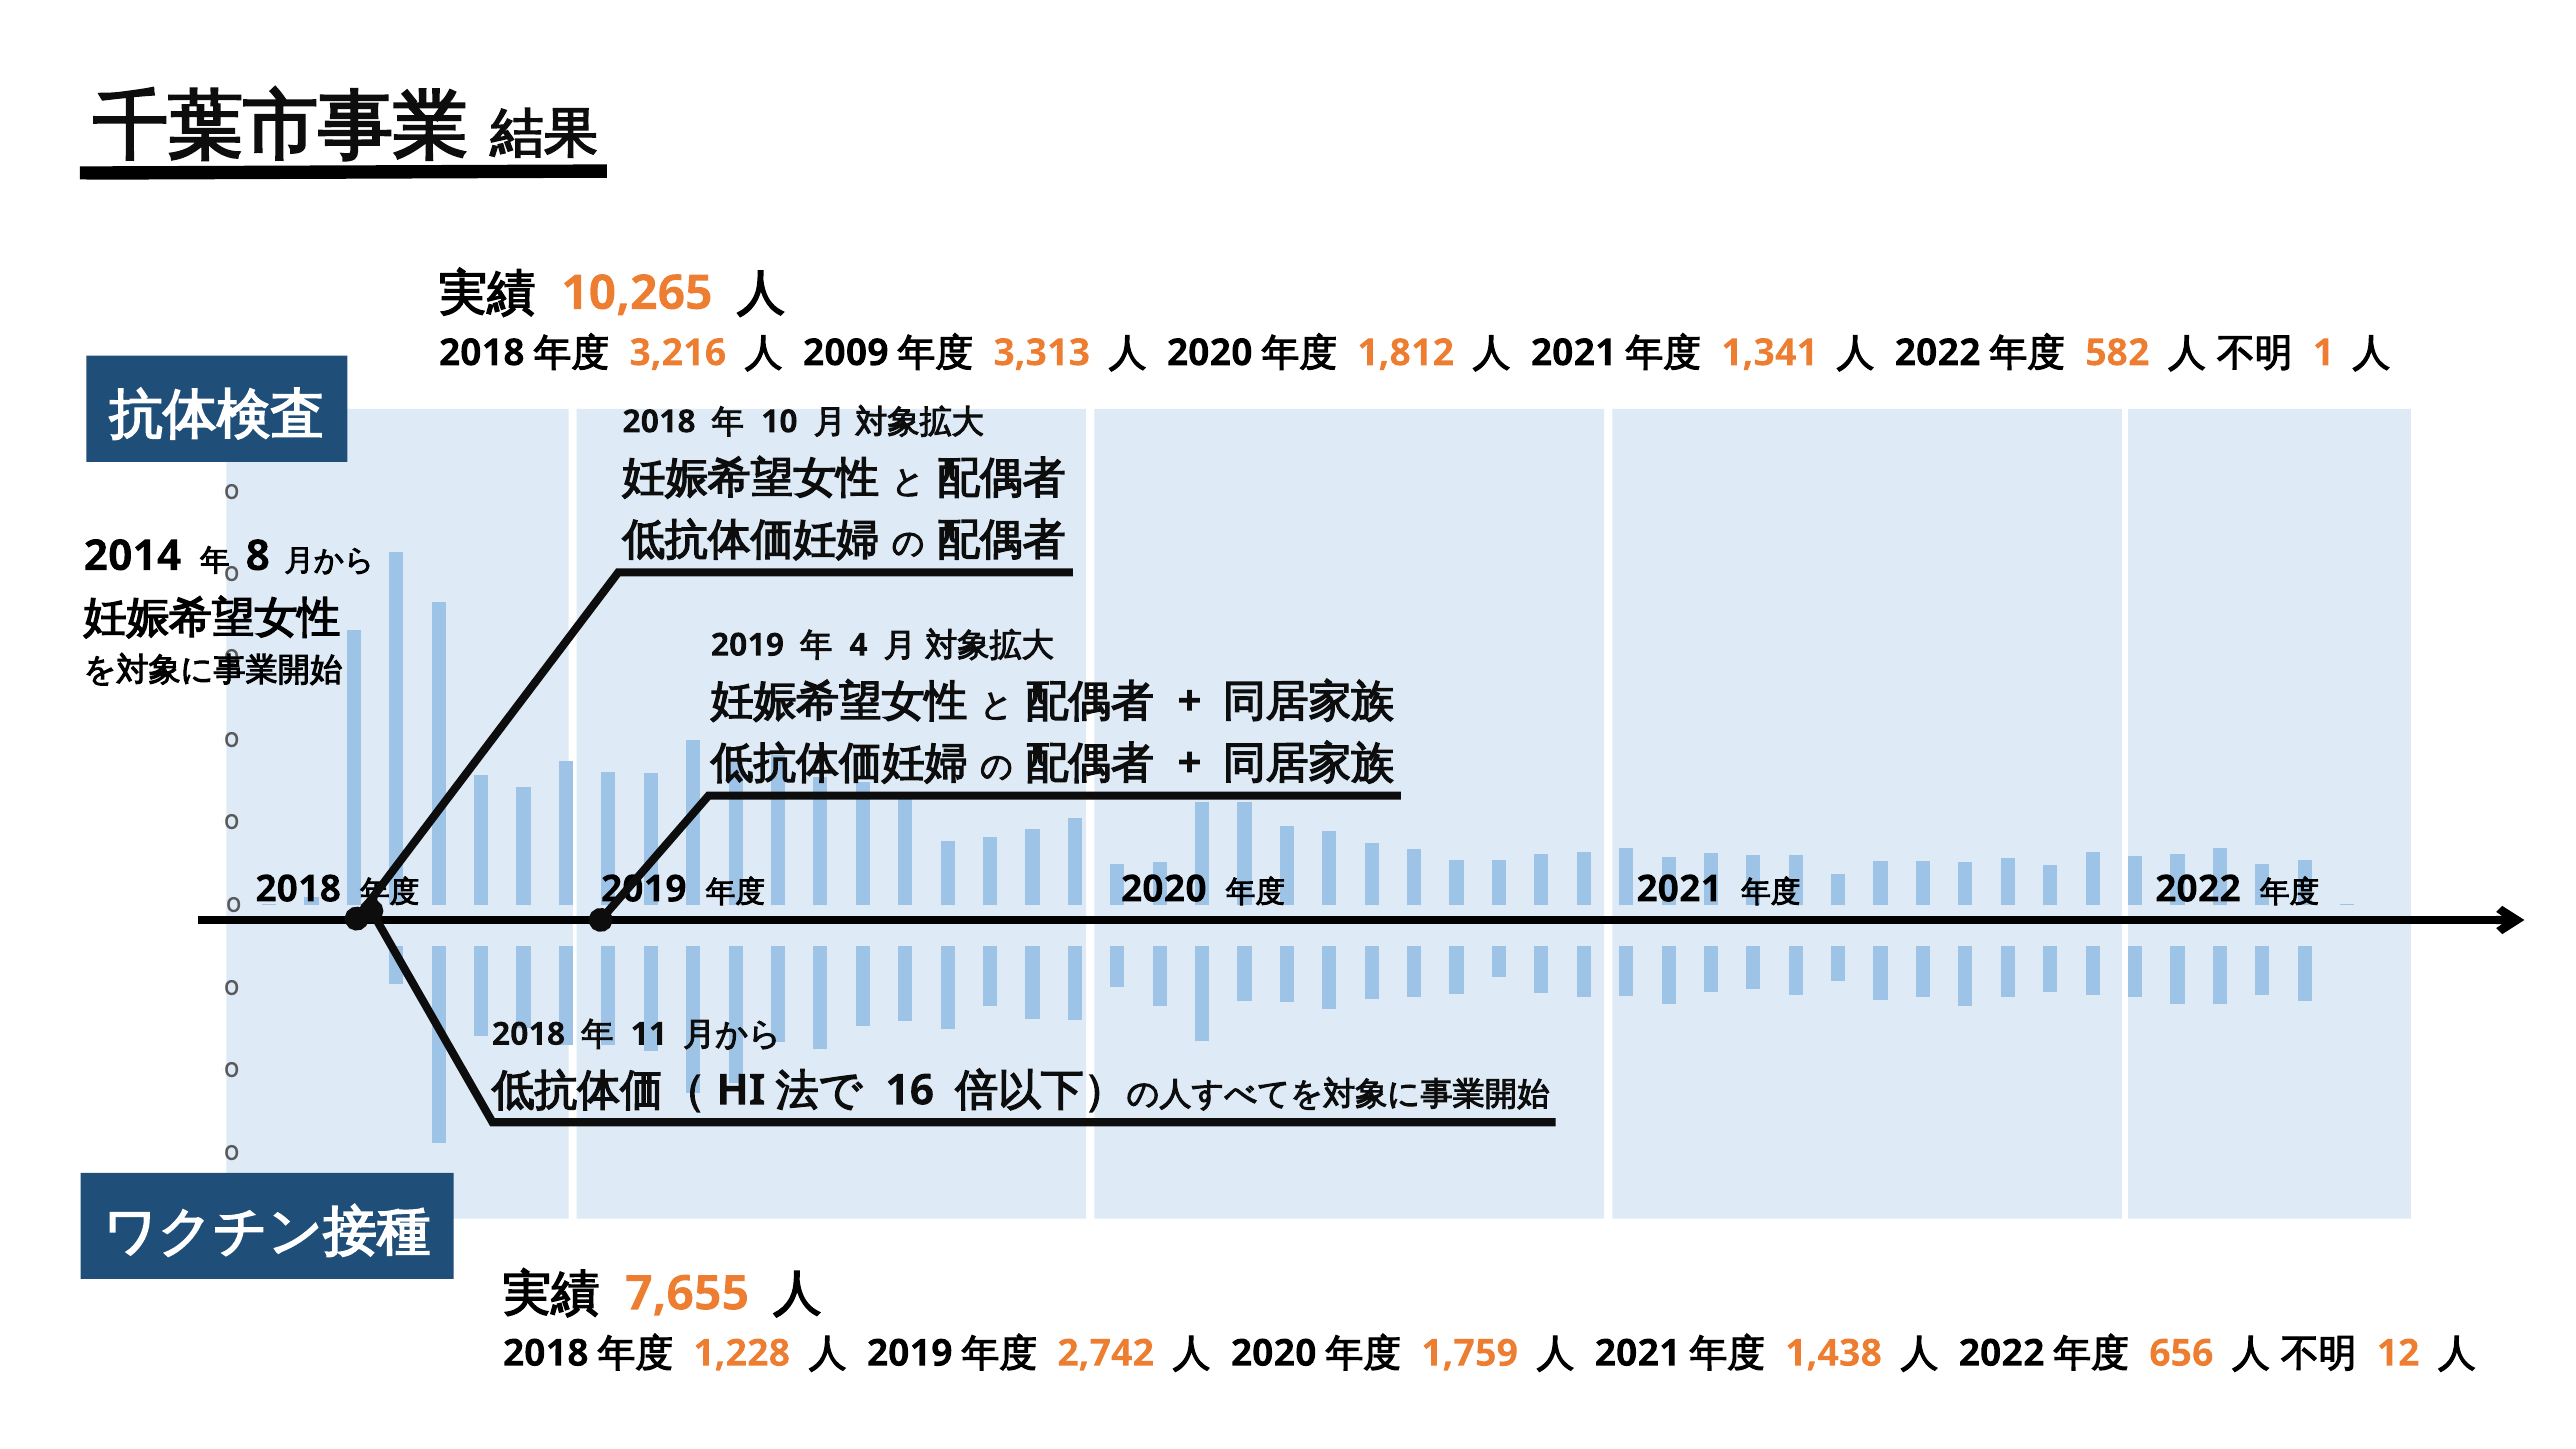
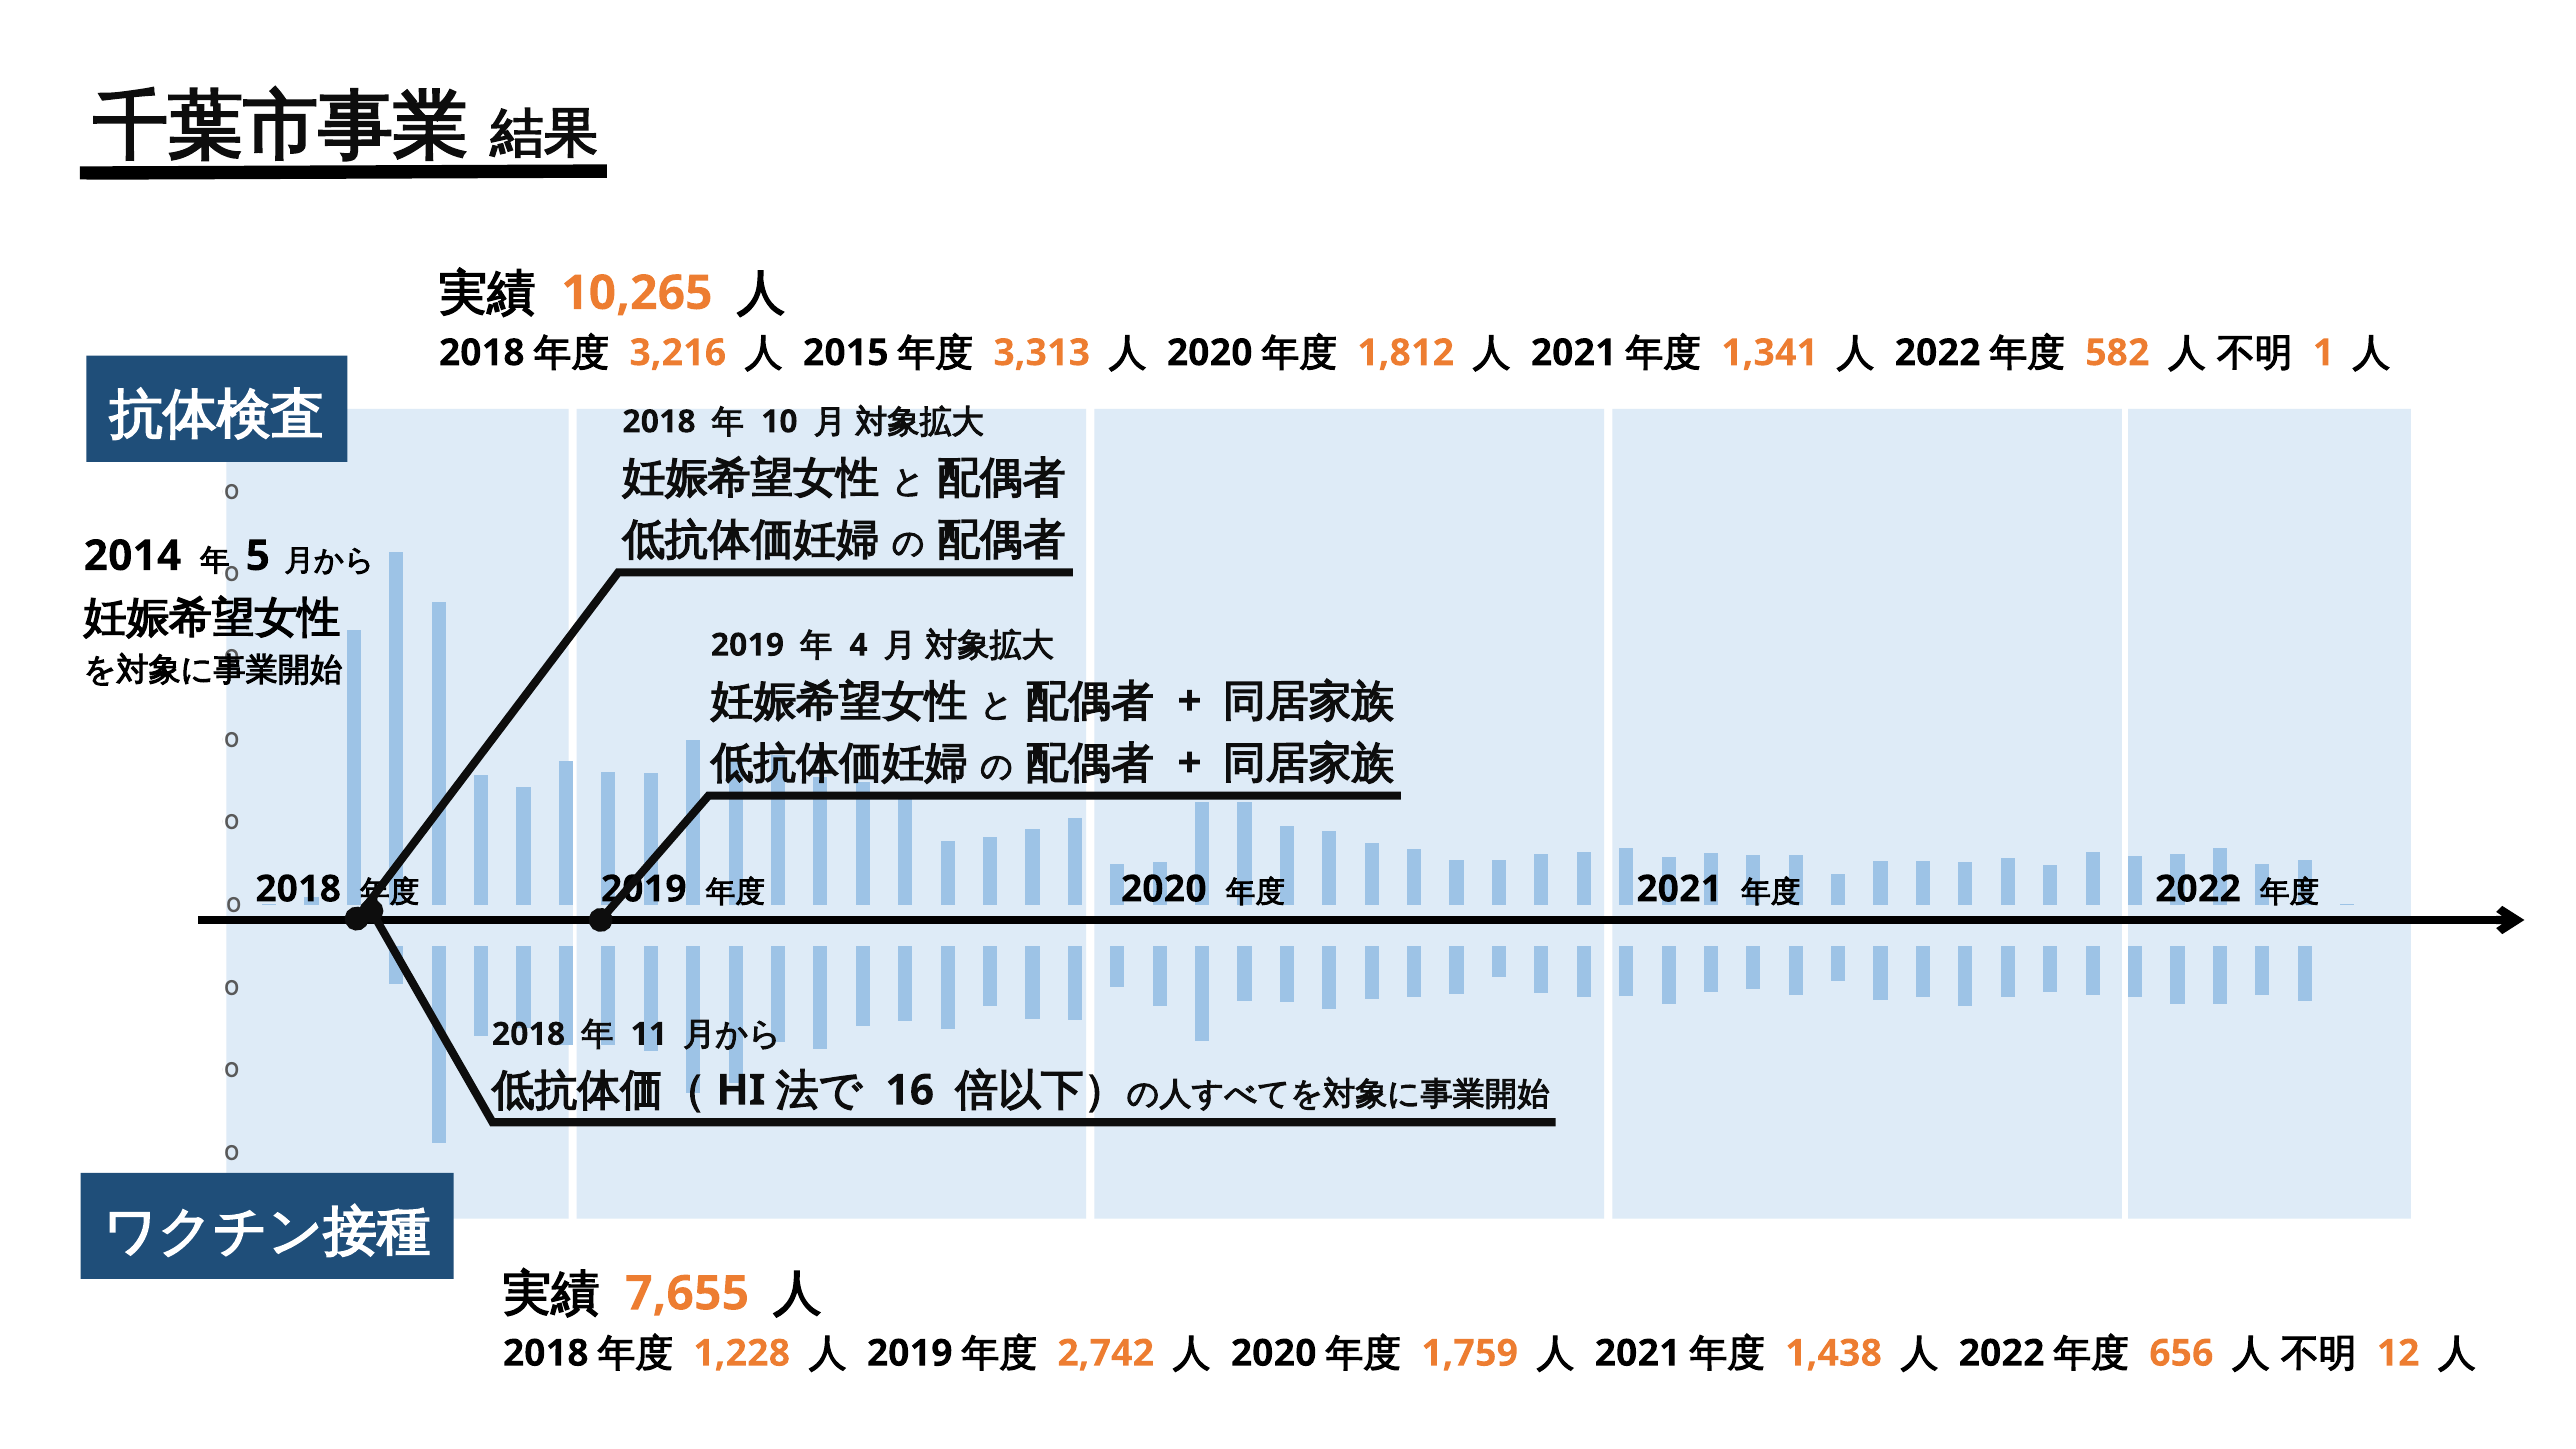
2009: 2009 -> 2015
8 at (258, 556): 8 -> 5
